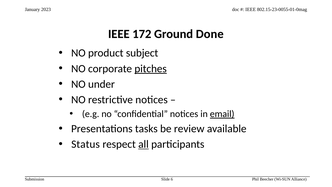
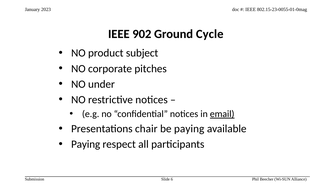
172: 172 -> 902
Done: Done -> Cycle
pitches underline: present -> none
tasks: tasks -> chair
be review: review -> paying
Status at (86, 144): Status -> Paying
all underline: present -> none
